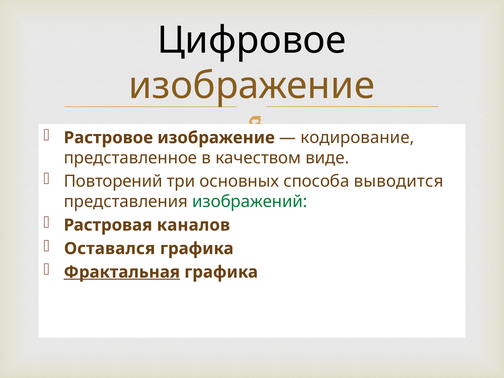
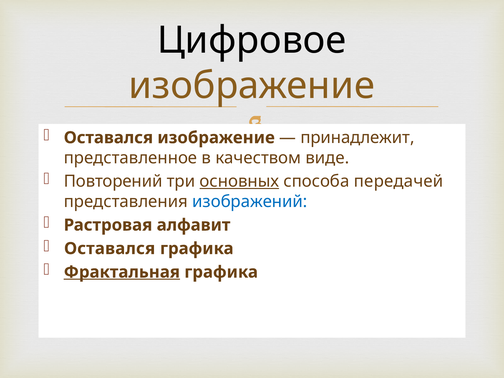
Растровое at (108, 138): Растровое -> Оставался
кодирование: кодирование -> принадлежит
основных underline: none -> present
выводится: выводится -> передачей
изображений colour: green -> blue
каналов: каналов -> алфавит
